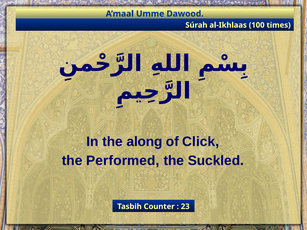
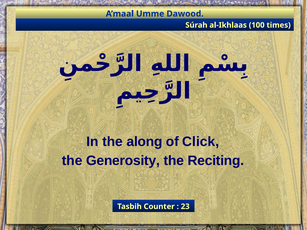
Performed: Performed -> Generosity
Suckled: Suckled -> Reciting
